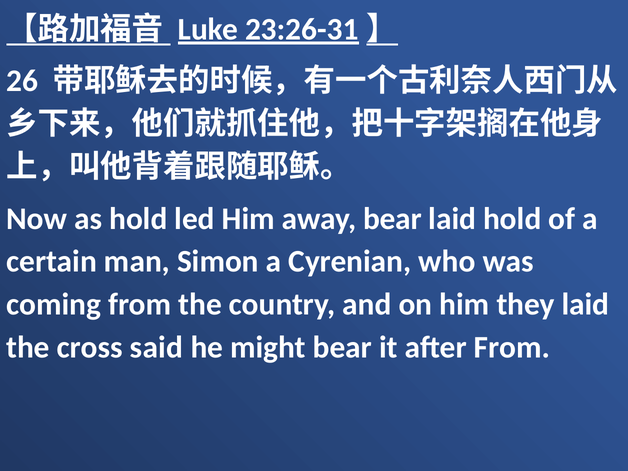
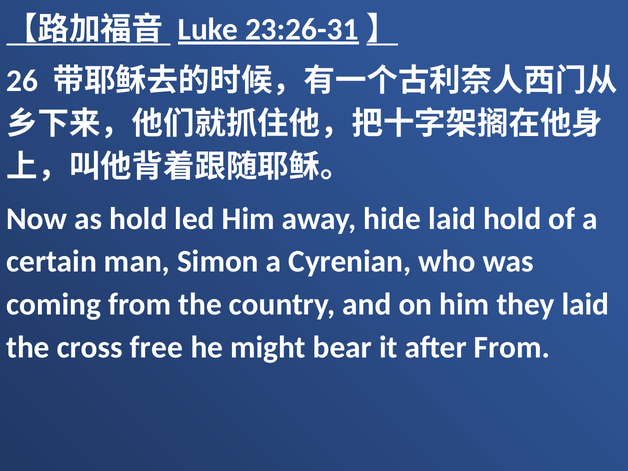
away bear: bear -> hide
said: said -> free
